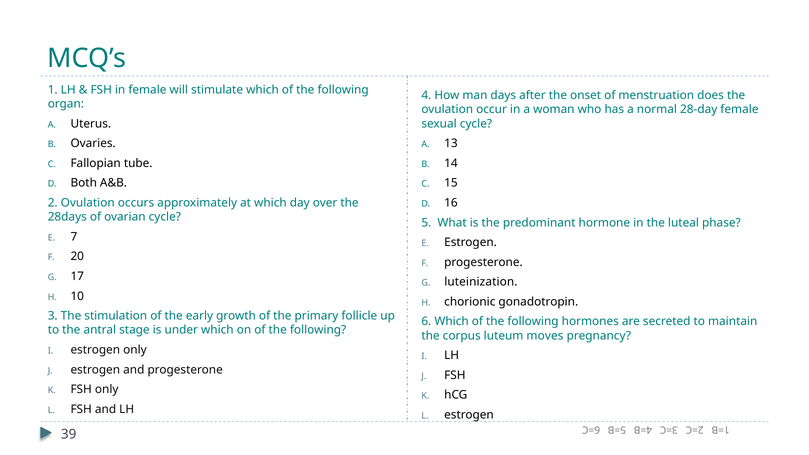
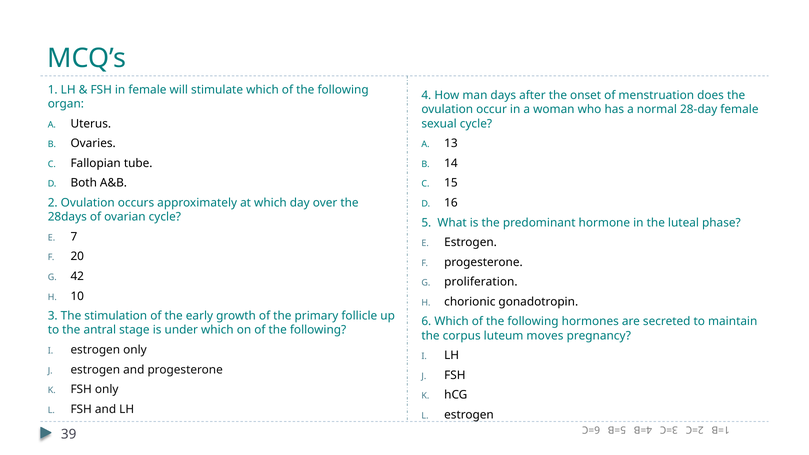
17: 17 -> 42
luteinization: luteinization -> proliferation
